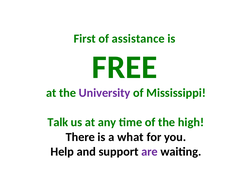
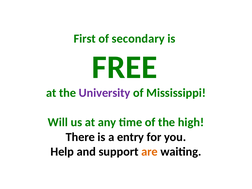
assistance: assistance -> secondary
Talk: Talk -> Will
what: what -> entry
are colour: purple -> orange
